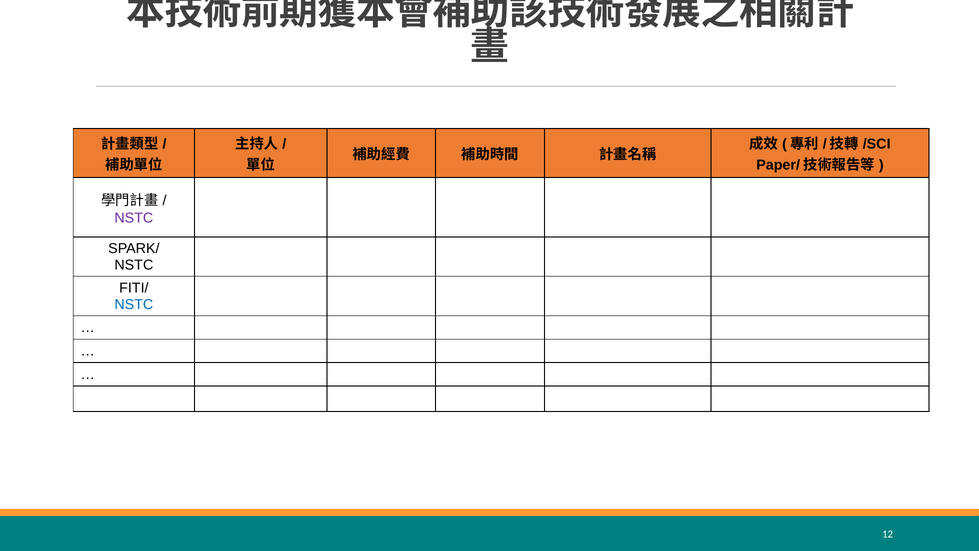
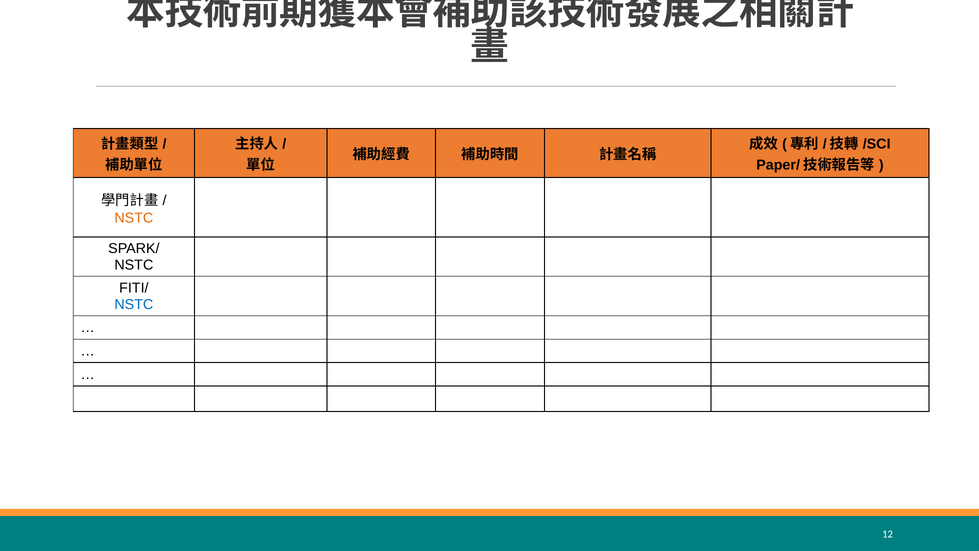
NSTC at (134, 218) colour: purple -> orange
